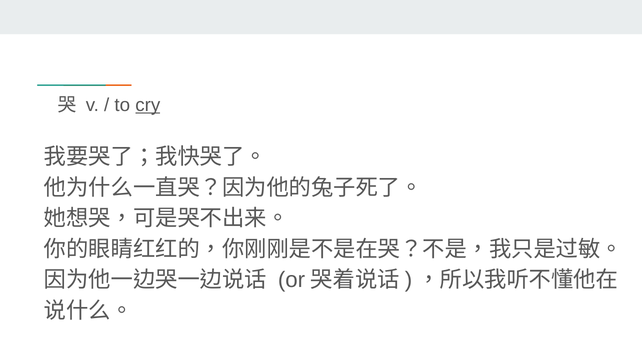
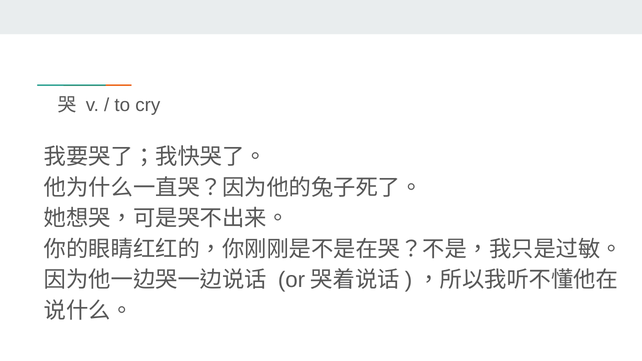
cry underline: present -> none
